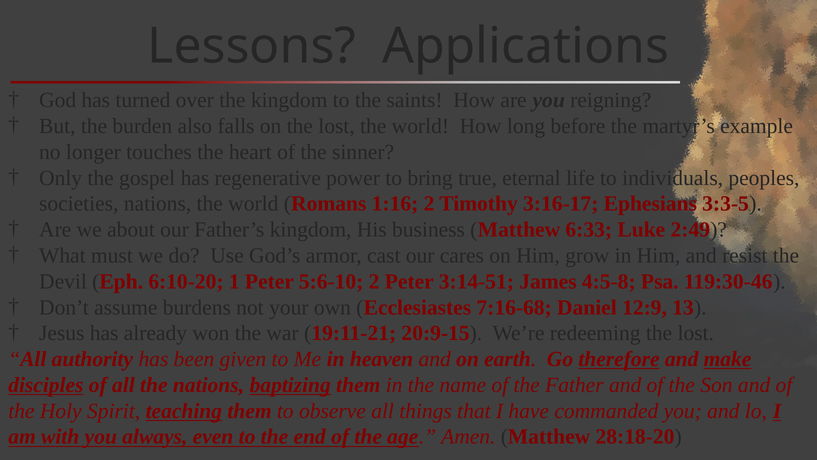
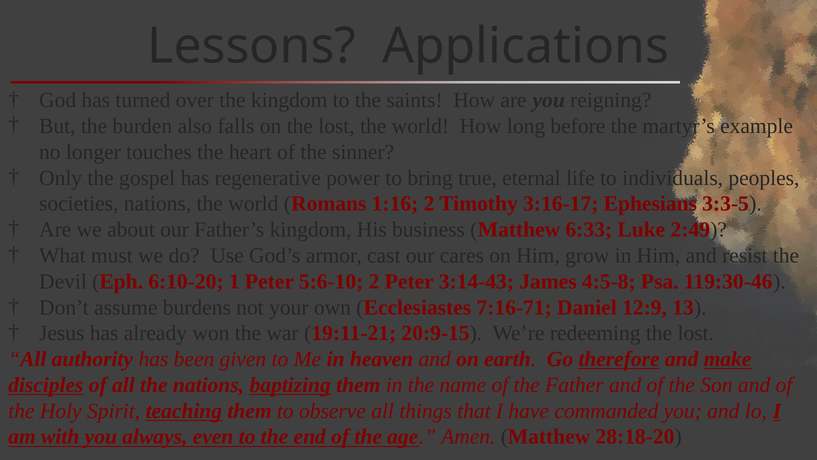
3:14-51: 3:14-51 -> 3:14-43
7:16-68: 7:16-68 -> 7:16-71
